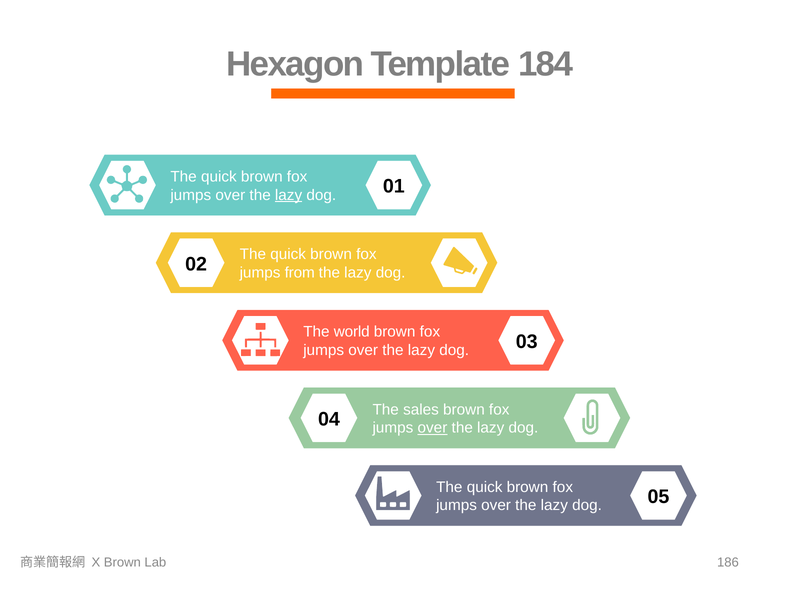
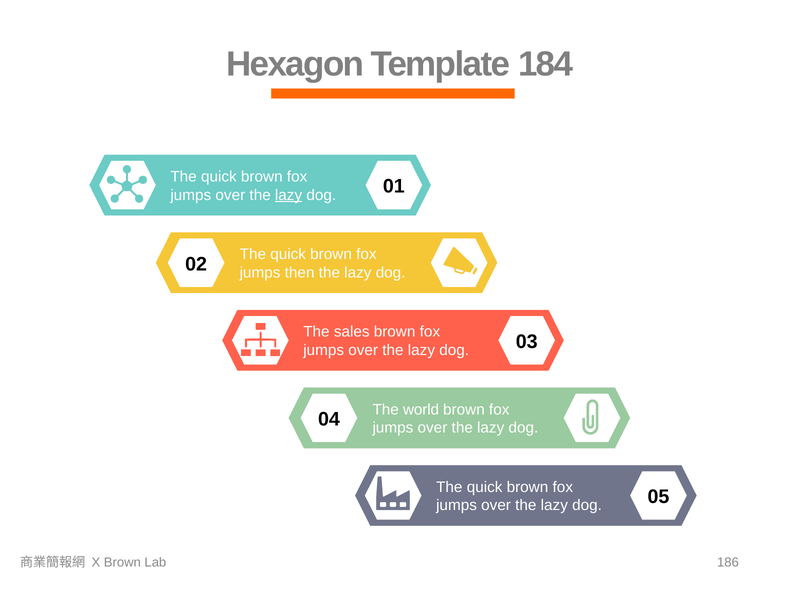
from: from -> then
world: world -> sales
sales: sales -> world
over at (432, 428) underline: present -> none
